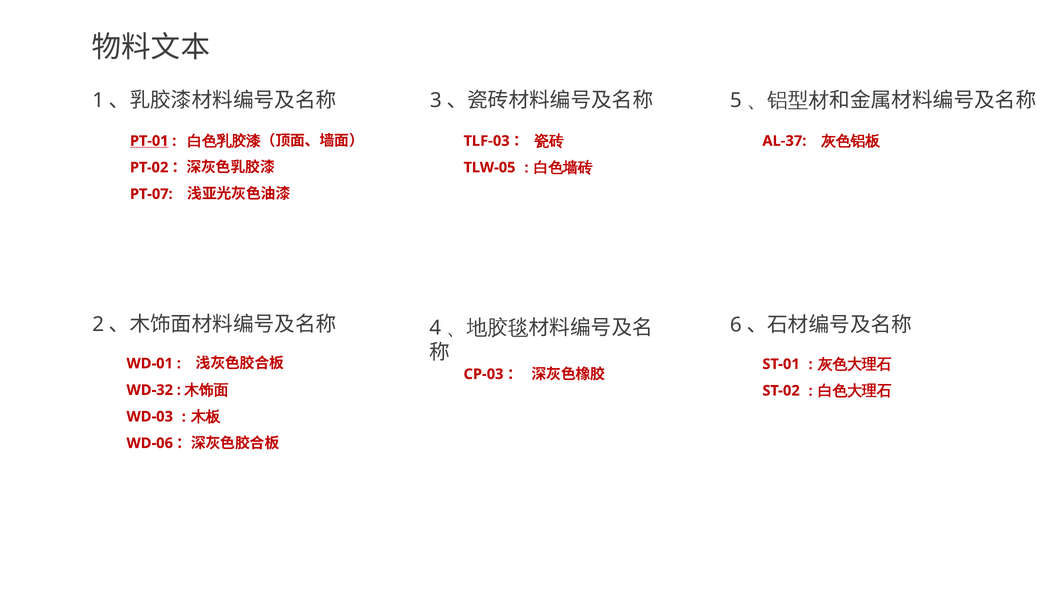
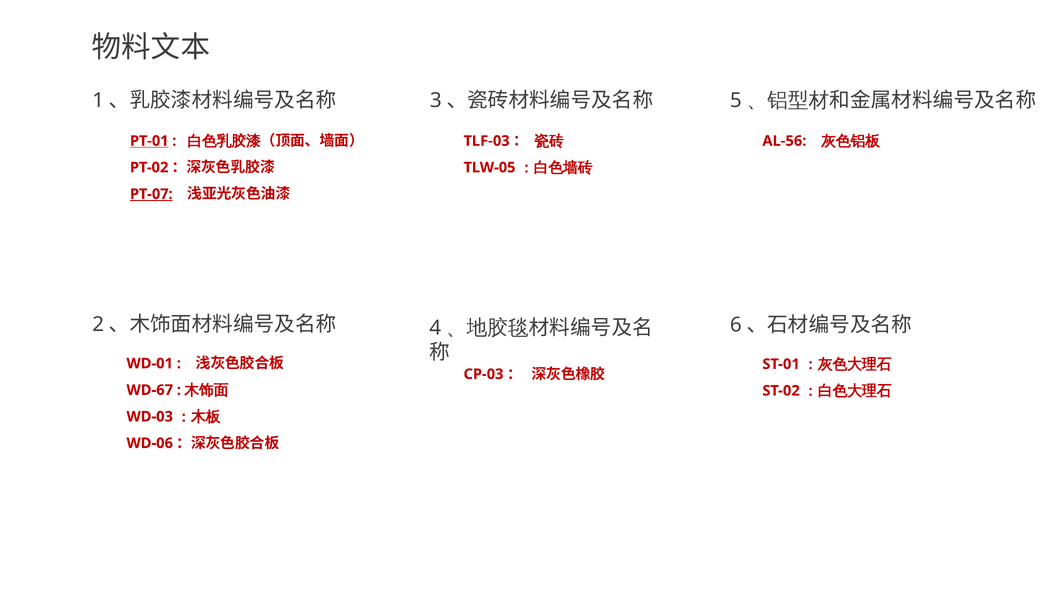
AL-37: AL-37 -> AL-56
PT-07 underline: none -> present
WD-32: WD-32 -> WD-67
